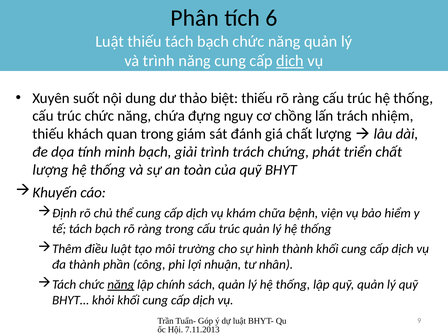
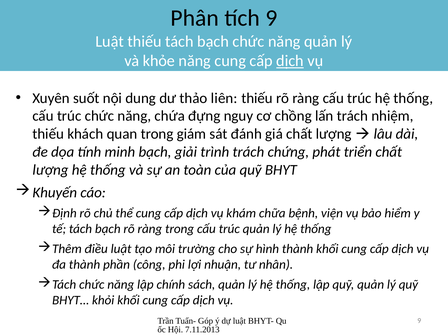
tích 6: 6 -> 9
và trình: trình -> khỏe
biệt: biệt -> liên
năng at (121, 285) underline: present -> none
